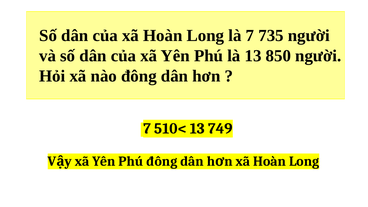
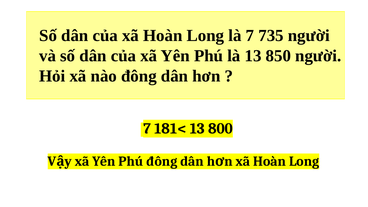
510<: 510< -> 181<
749: 749 -> 800
